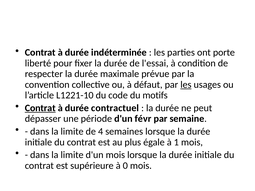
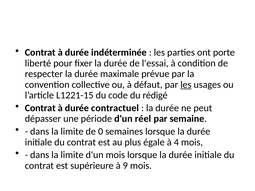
L1221-10: L1221-10 -> L1221-15
motifs: motifs -> rédigé
Contrat at (40, 108) underline: present -> none
févr: févr -> réel
4: 4 -> 0
1: 1 -> 4
0: 0 -> 9
